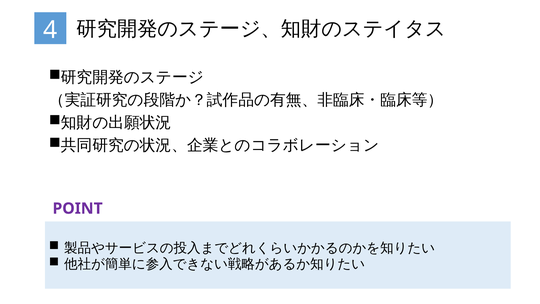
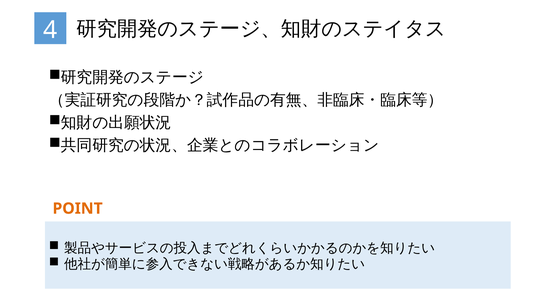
POINT colour: purple -> orange
